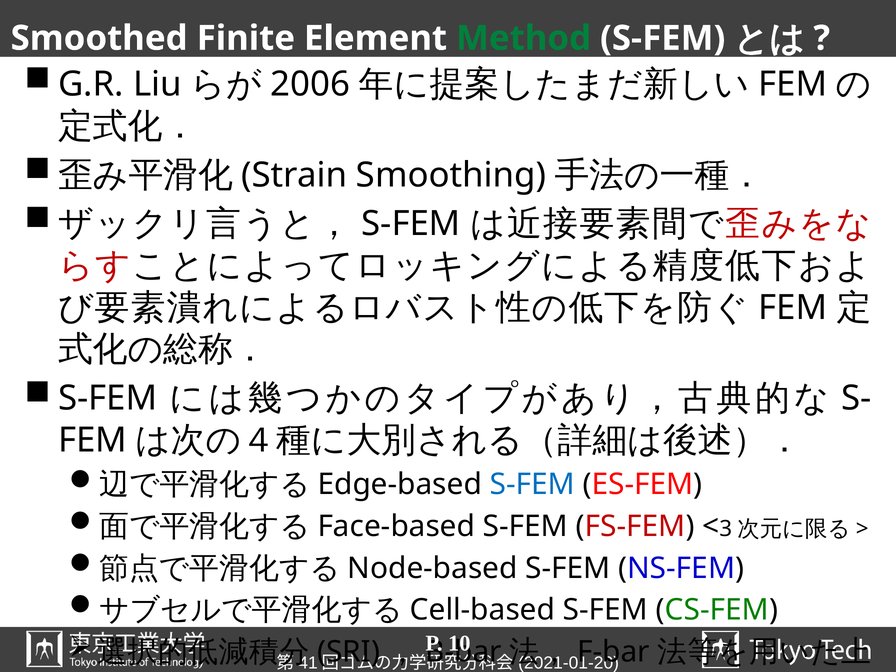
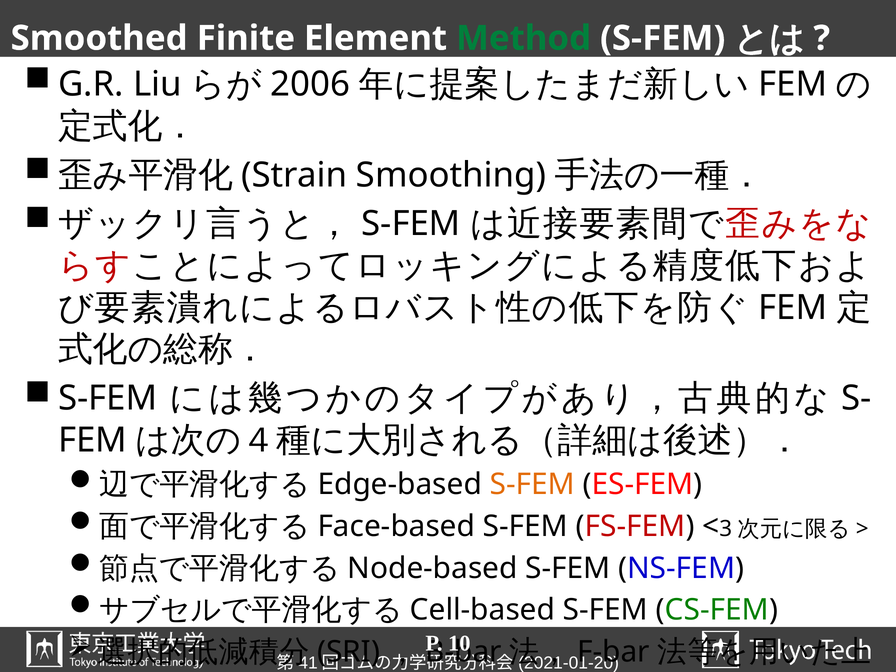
S-FEM at (532, 485) colour: blue -> orange
